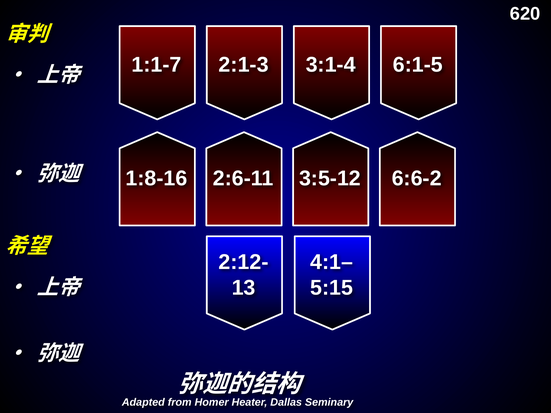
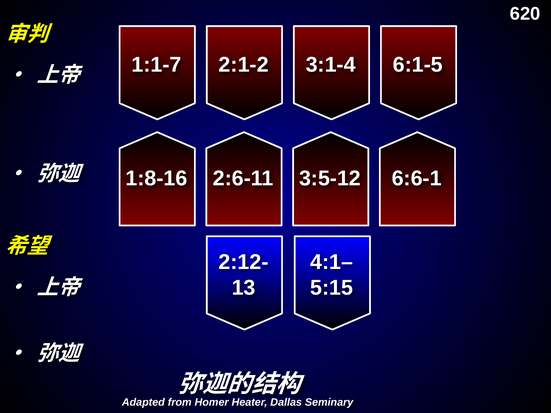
2:1-3: 2:1-3 -> 2:1-2
6:6-2: 6:6-2 -> 6:6-1
